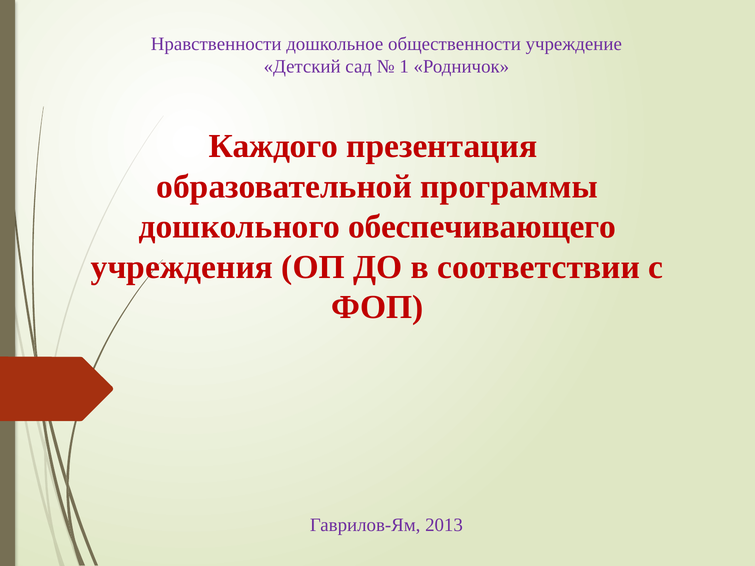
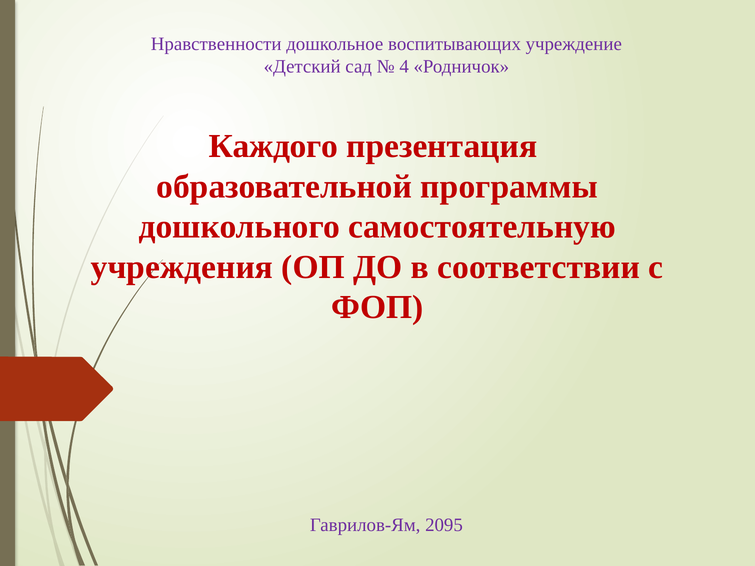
общественности: общественности -> воспитывающих
1: 1 -> 4
обеспечивающего: обеспечивающего -> самостоятельную
2013: 2013 -> 2095
